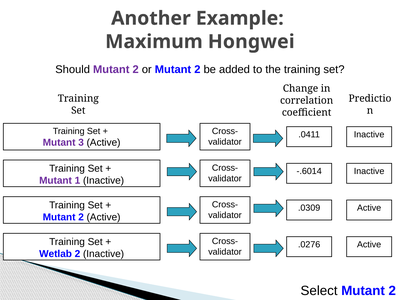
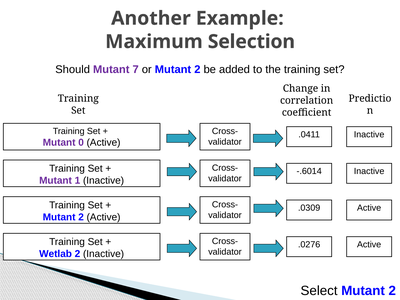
Hongwei: Hongwei -> Selection
Should Mutant 2: 2 -> 7
3: 3 -> 0
